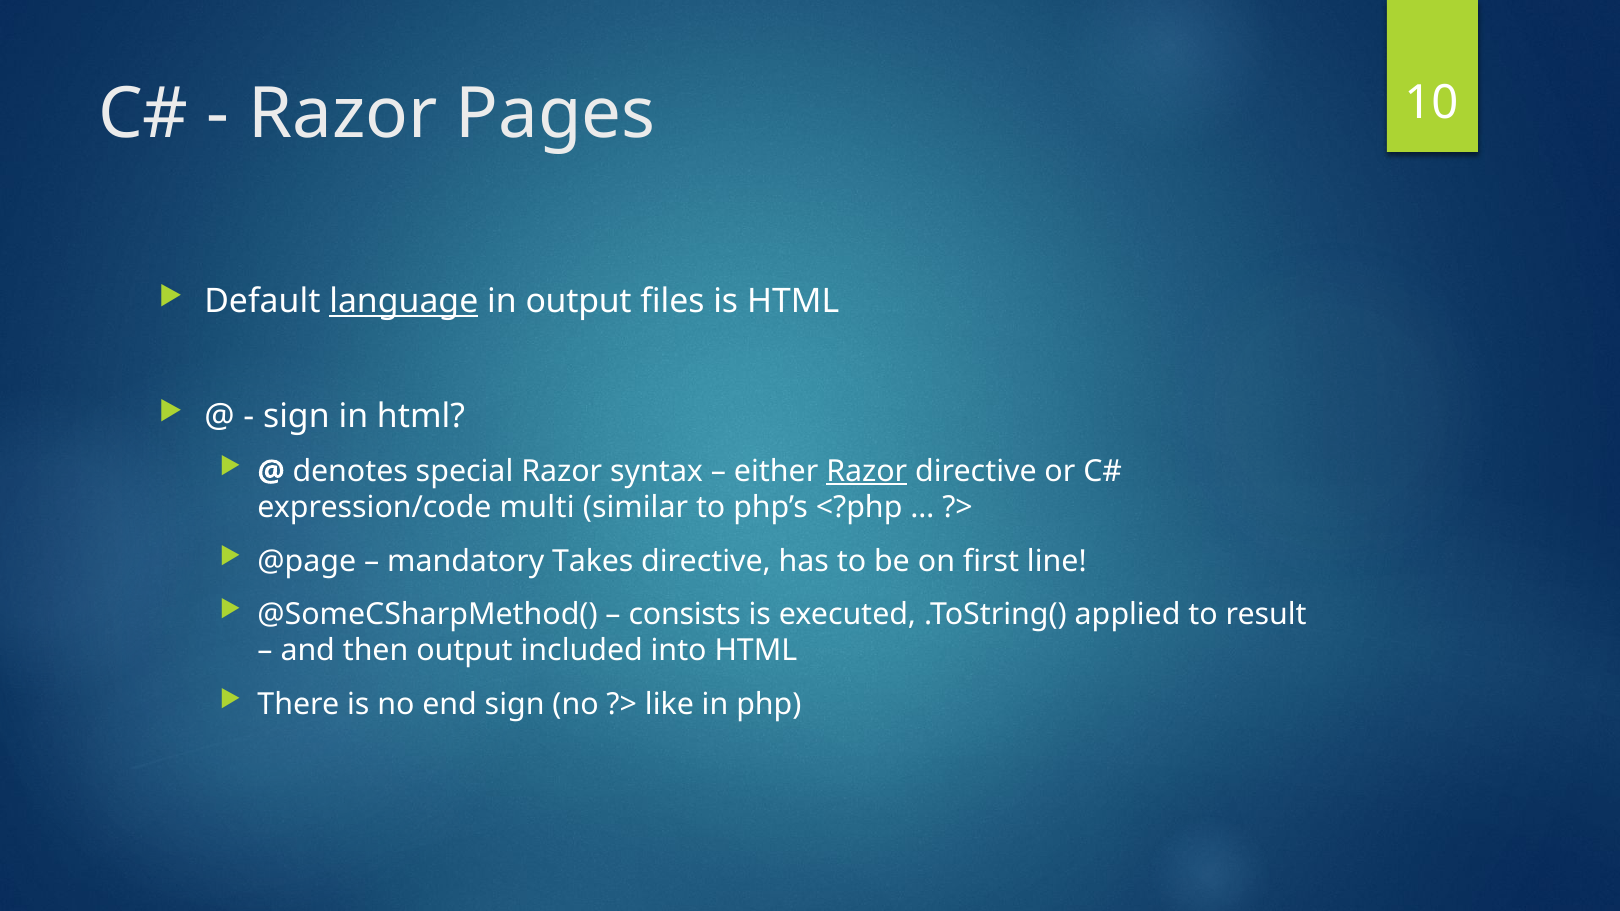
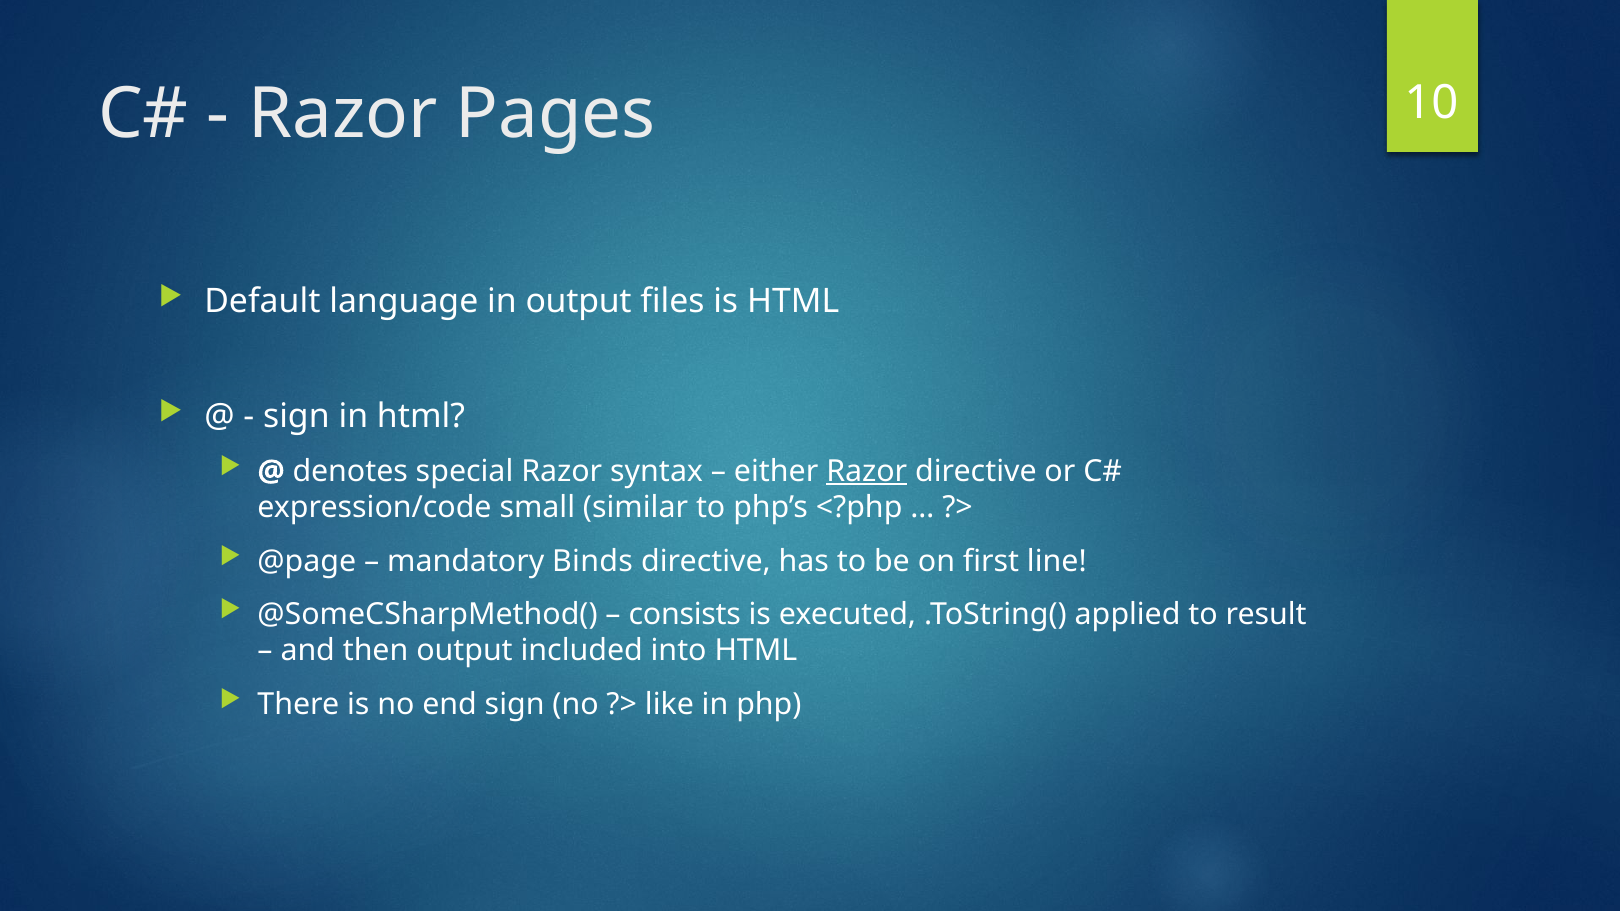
language underline: present -> none
multi: multi -> small
Takes: Takes -> Binds
